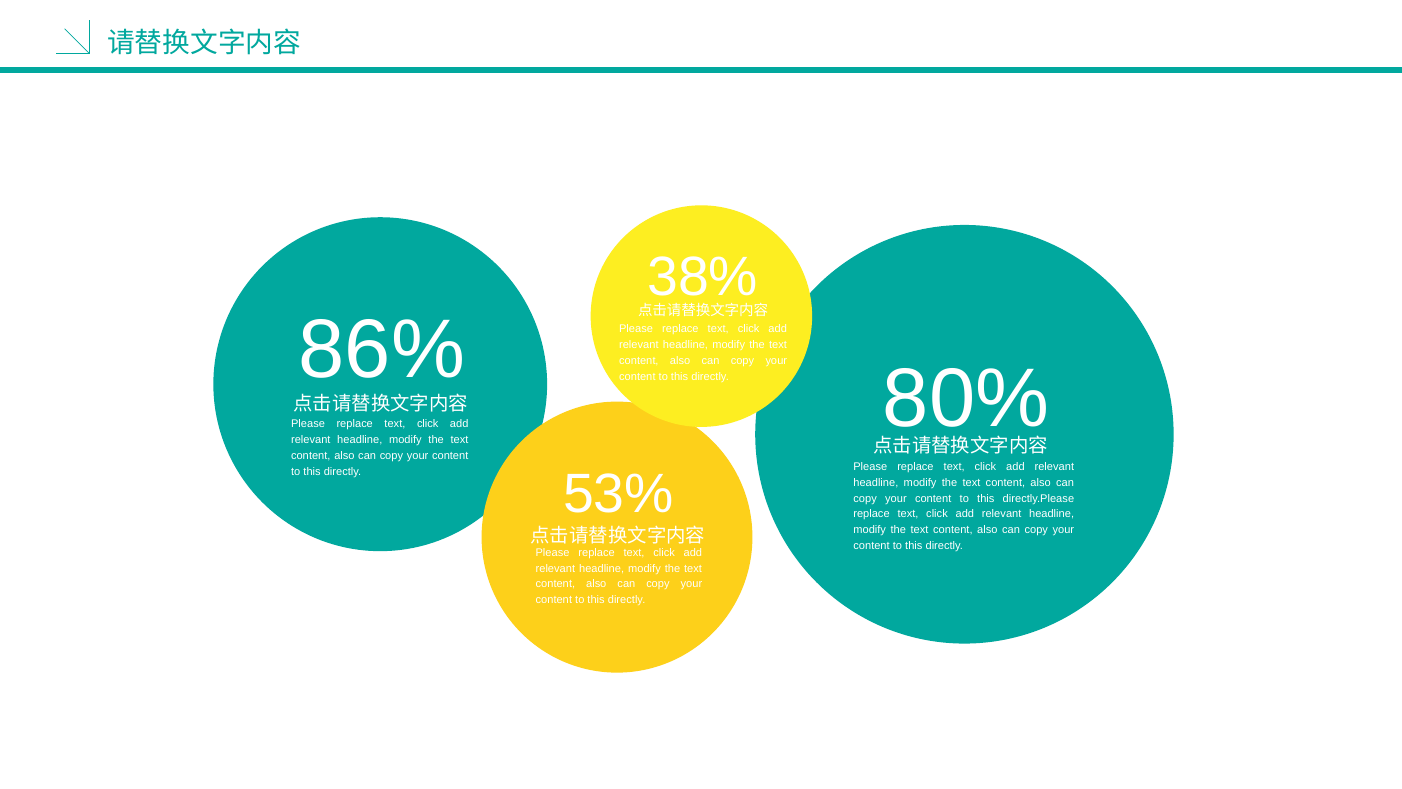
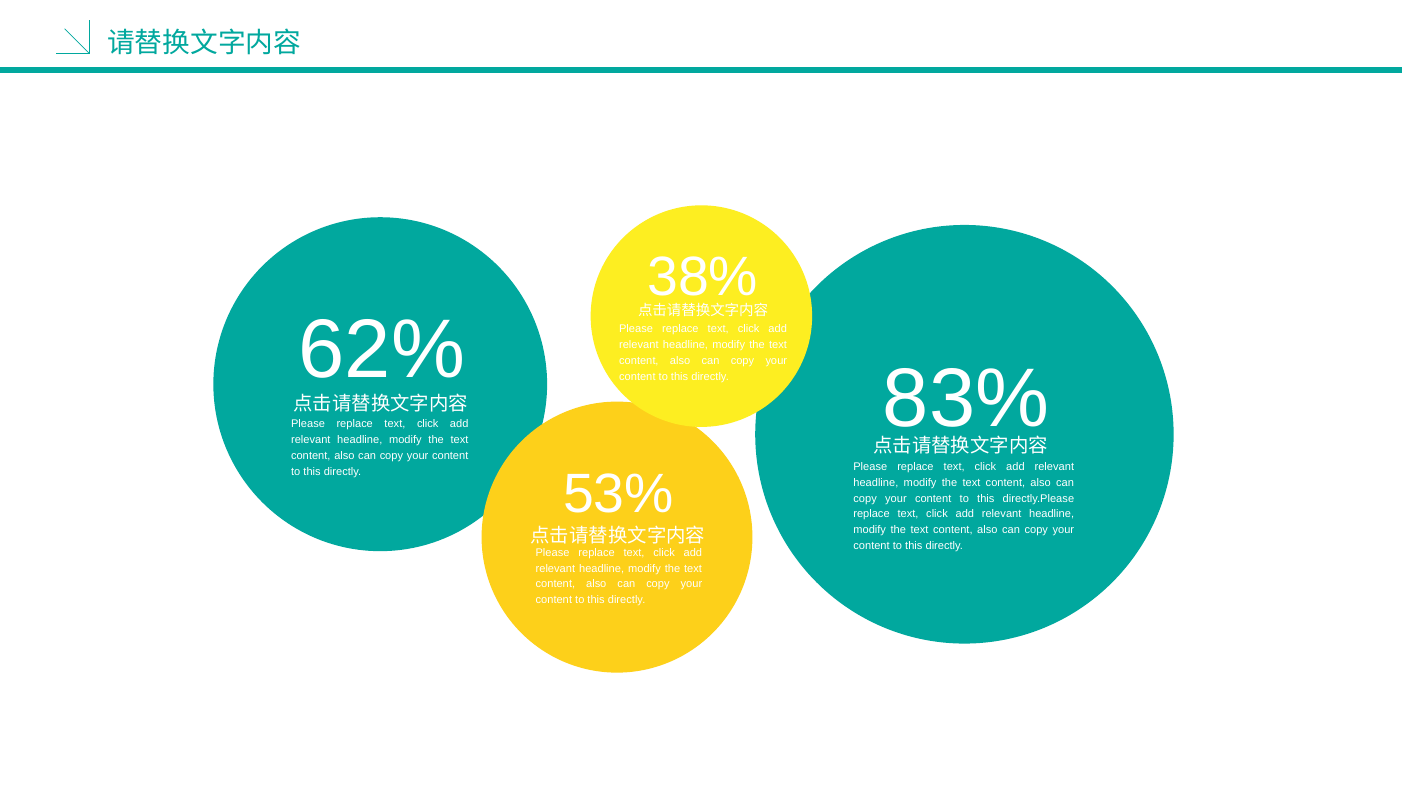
86%: 86% -> 62%
80%: 80% -> 83%
